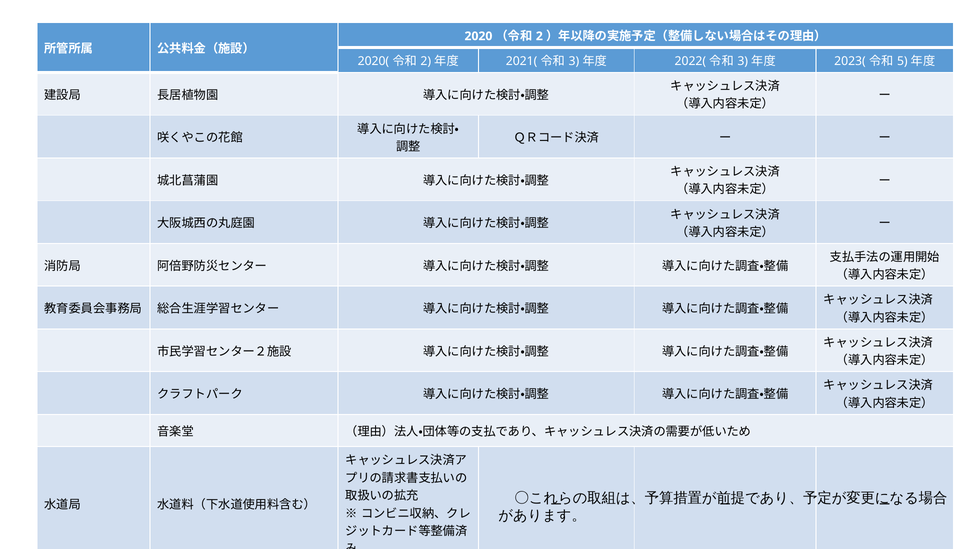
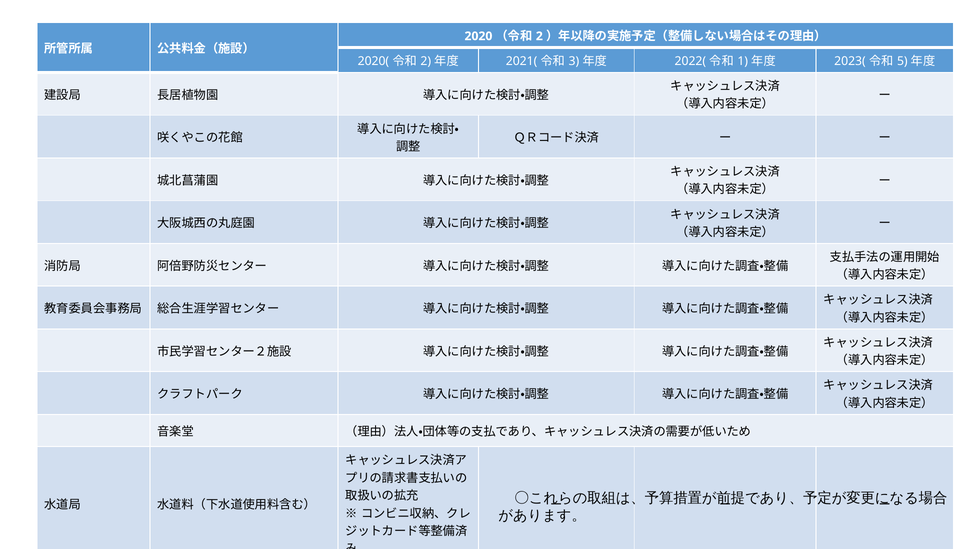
3 at (743, 61): 3 -> 1
